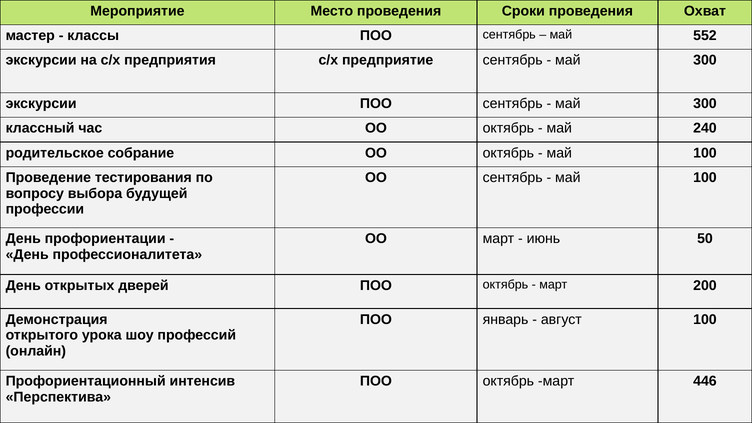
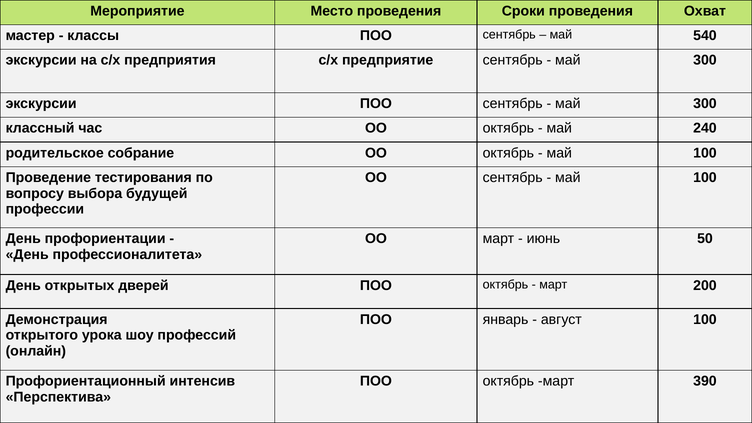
552: 552 -> 540
446: 446 -> 390
